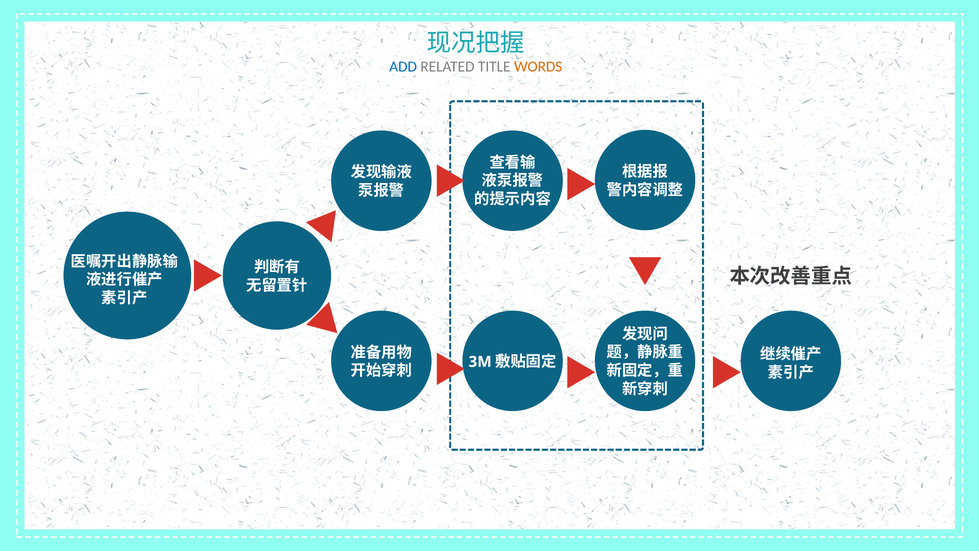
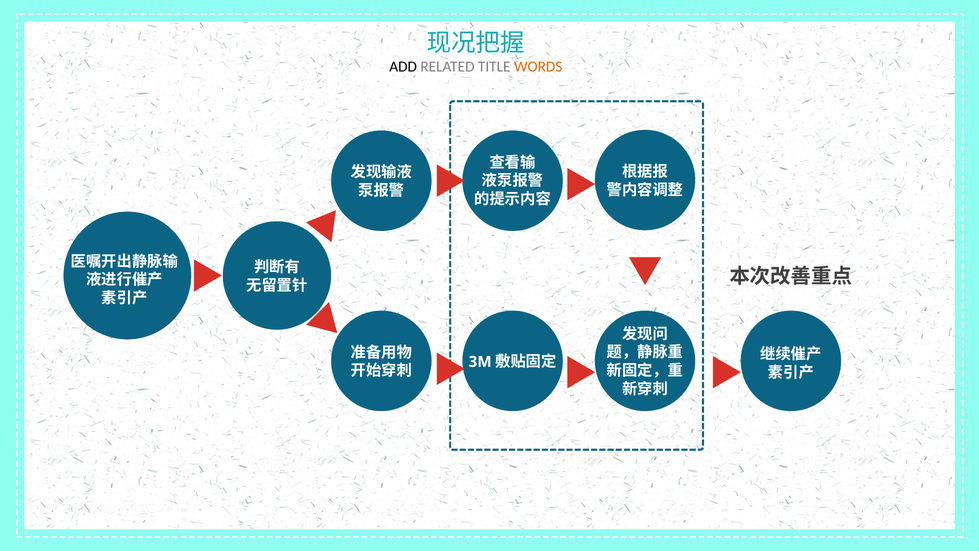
ADD colour: blue -> black
